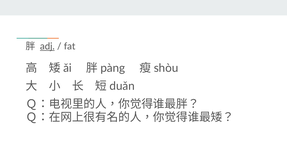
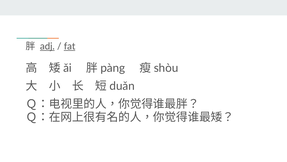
fat underline: none -> present
